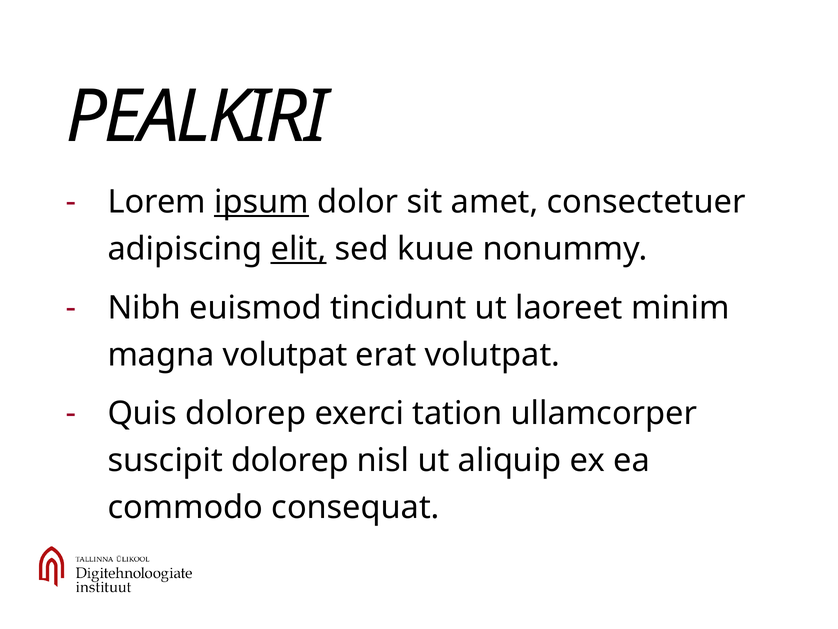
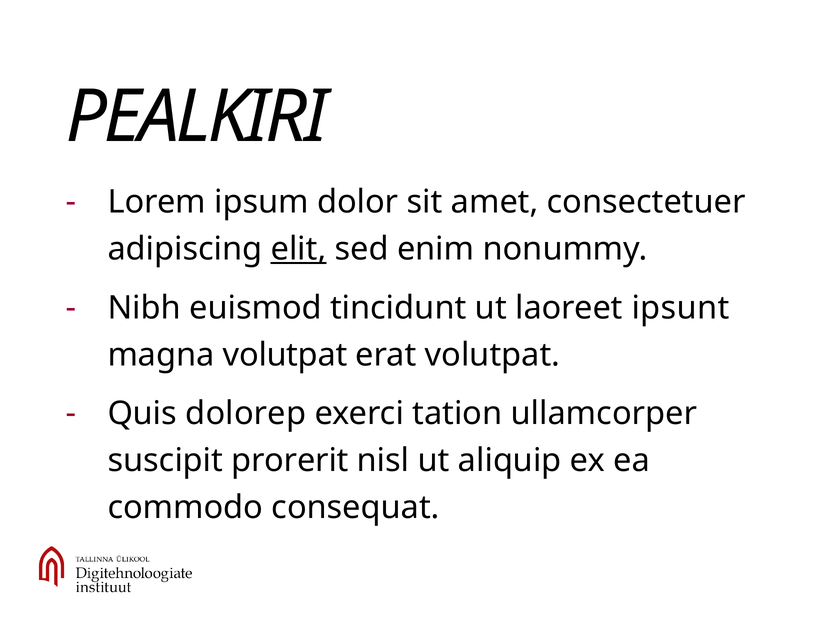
ipsum underline: present -> none
kuue: kuue -> enim
minim: minim -> ipsunt
suscipit dolorep: dolorep -> prorerit
